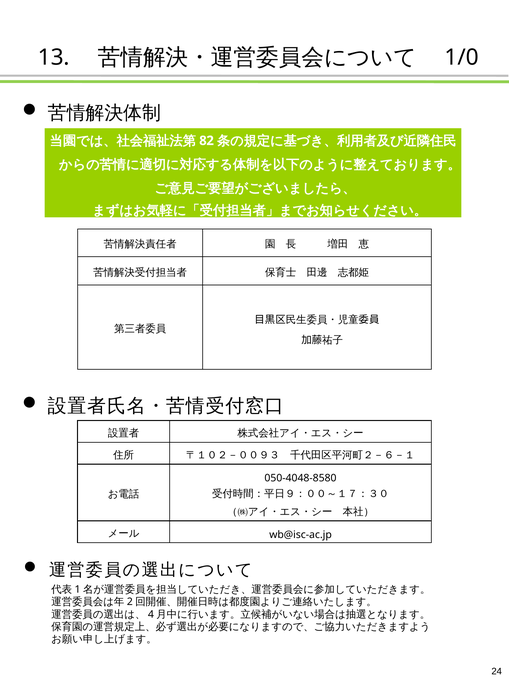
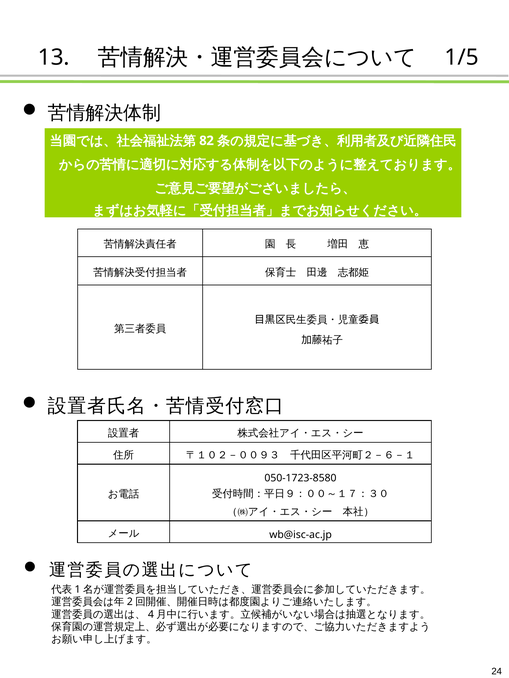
1/0: 1/0 -> 1/5
050-4048-8580: 050-4048-8580 -> 050-1723-8580
